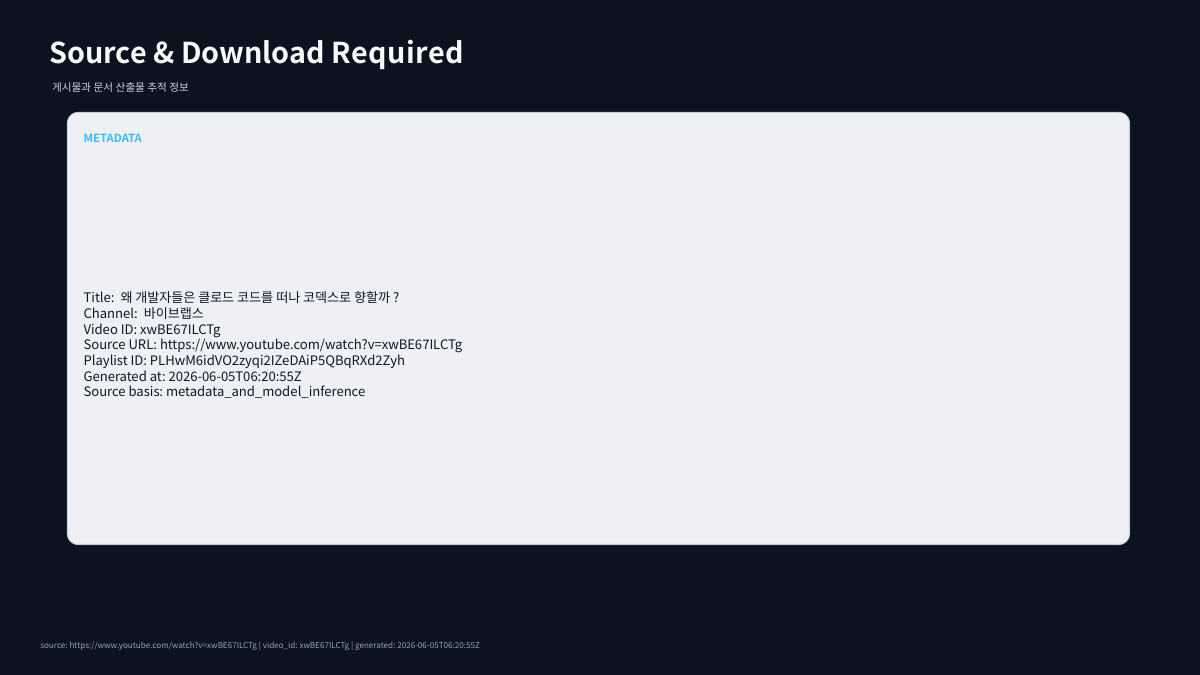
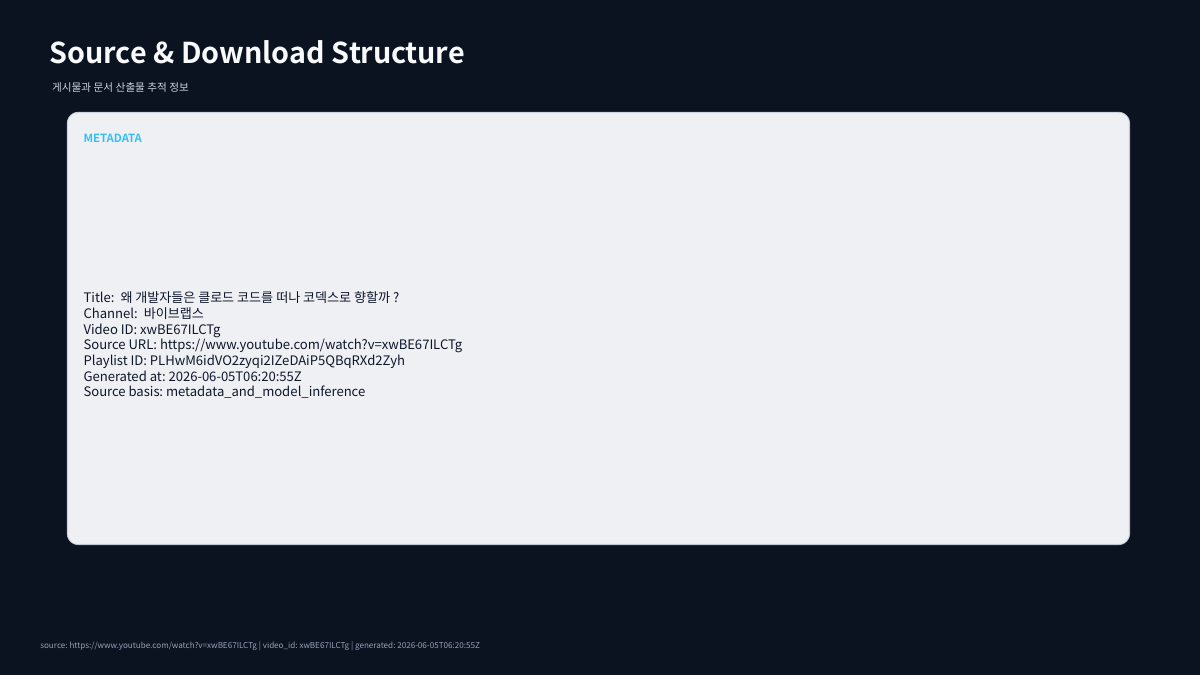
Required: Required -> Structure
